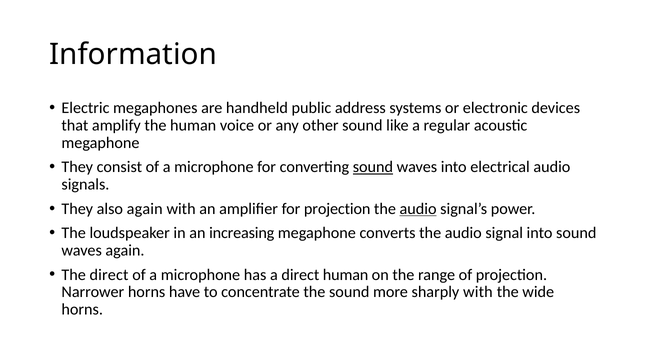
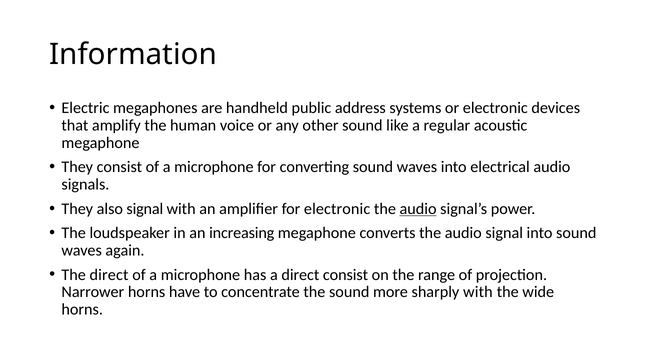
sound at (373, 167) underline: present -> none
also again: again -> signal
for projection: projection -> electronic
direct human: human -> consist
